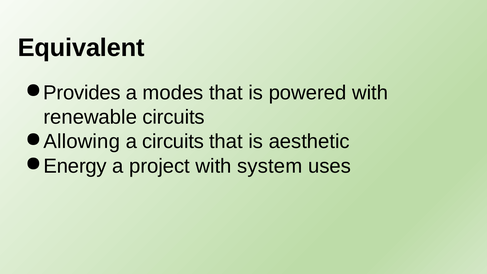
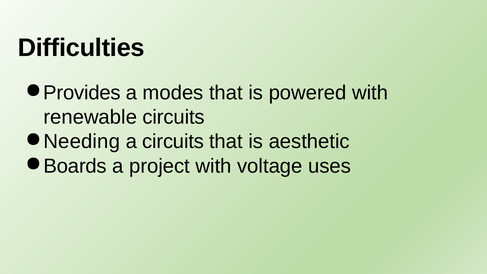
Equivalent: Equivalent -> Difficulties
Allowing: Allowing -> Needing
Energy: Energy -> Boards
system: system -> voltage
